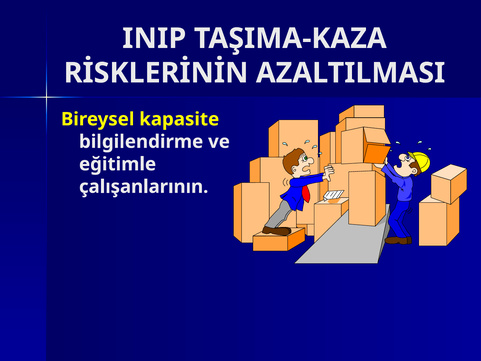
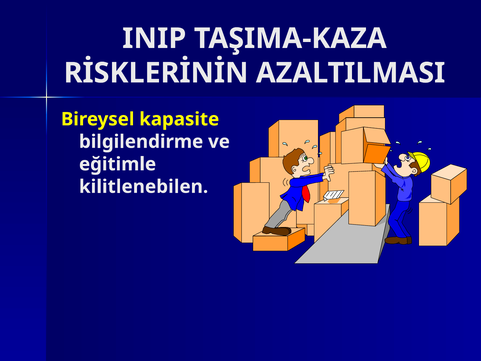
çalışanlarının: çalışanlarının -> kilitlenebilen
